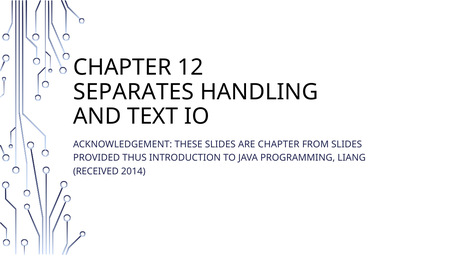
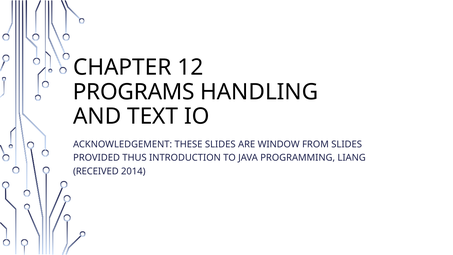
SEPARATES: SEPARATES -> PROGRAMS
ARE CHAPTER: CHAPTER -> WINDOW
